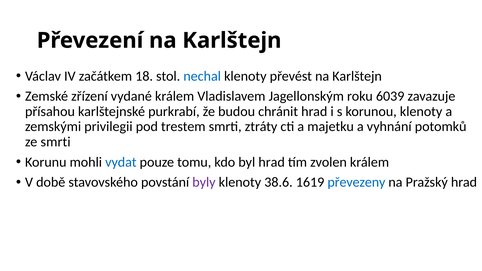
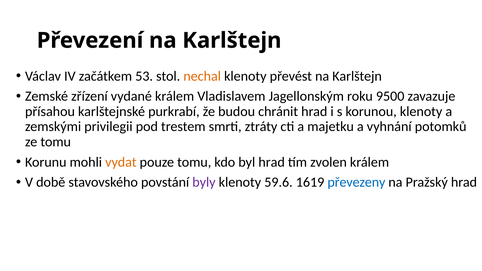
18: 18 -> 53
nechal colour: blue -> orange
6039: 6039 -> 9500
ze smrti: smrti -> tomu
vydat colour: blue -> orange
38.6: 38.6 -> 59.6
